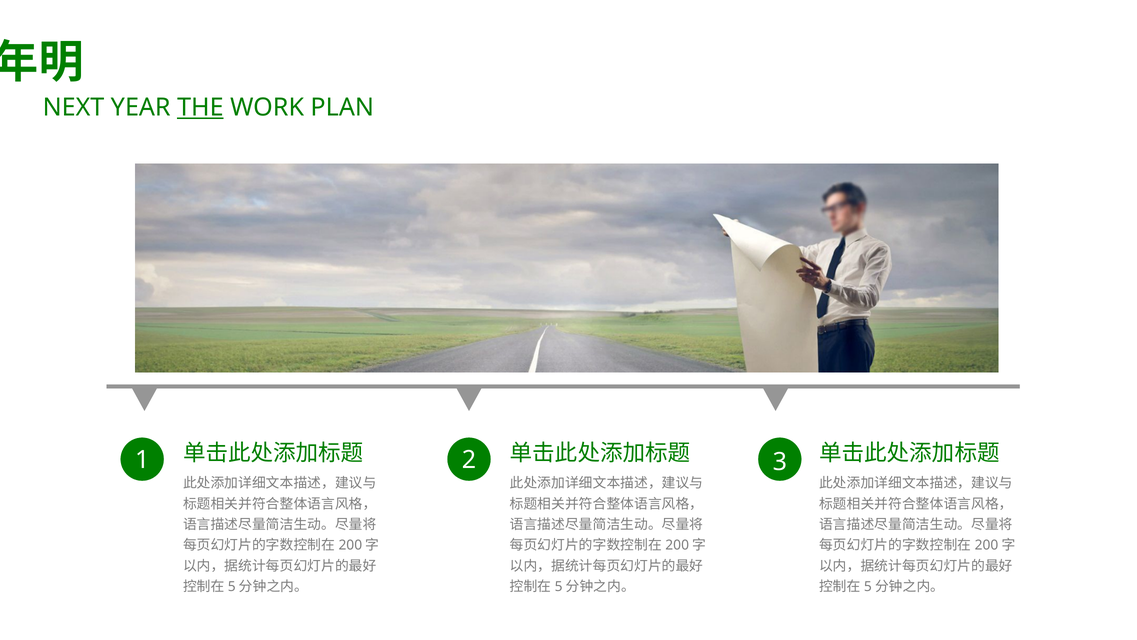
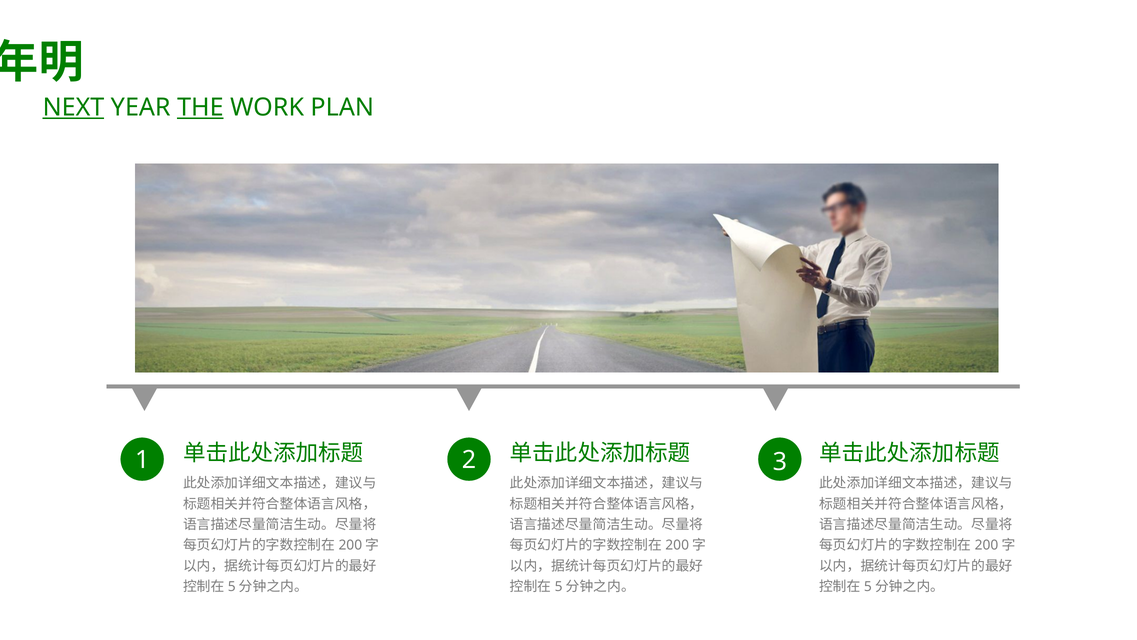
NEXT underline: none -> present
